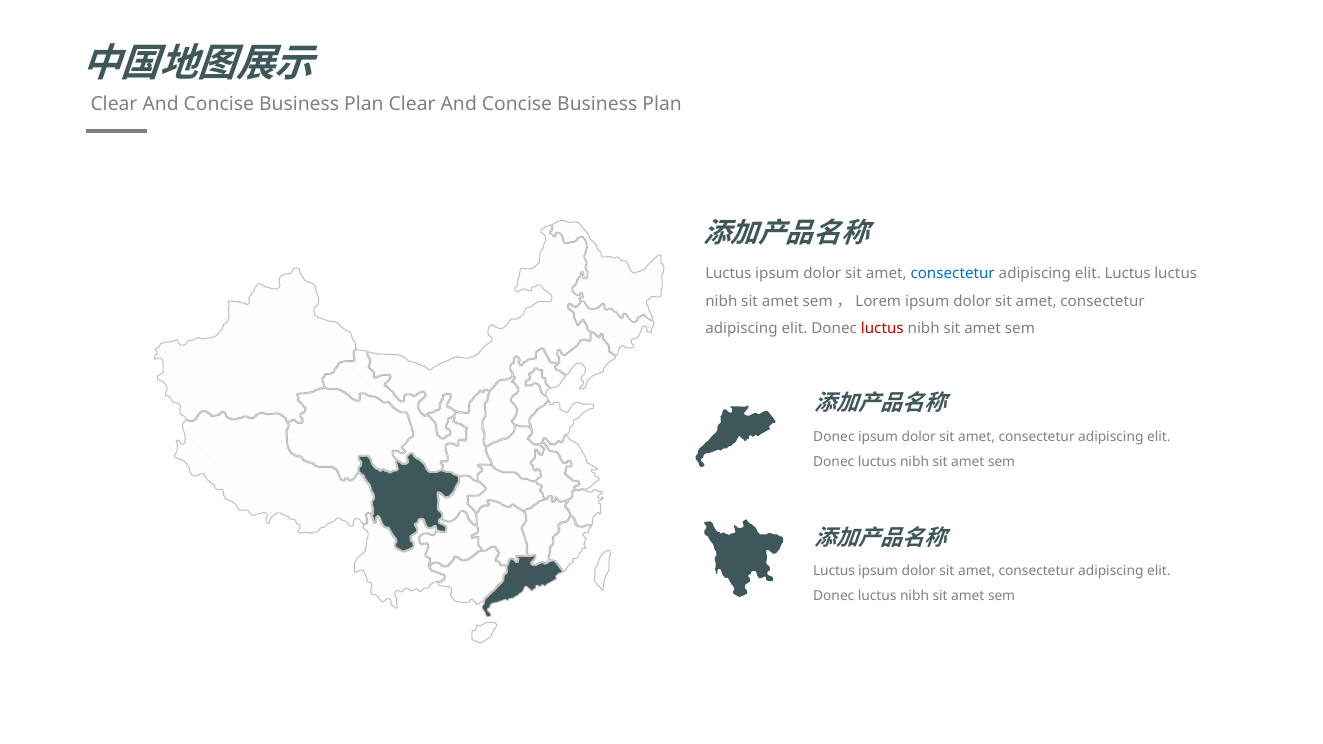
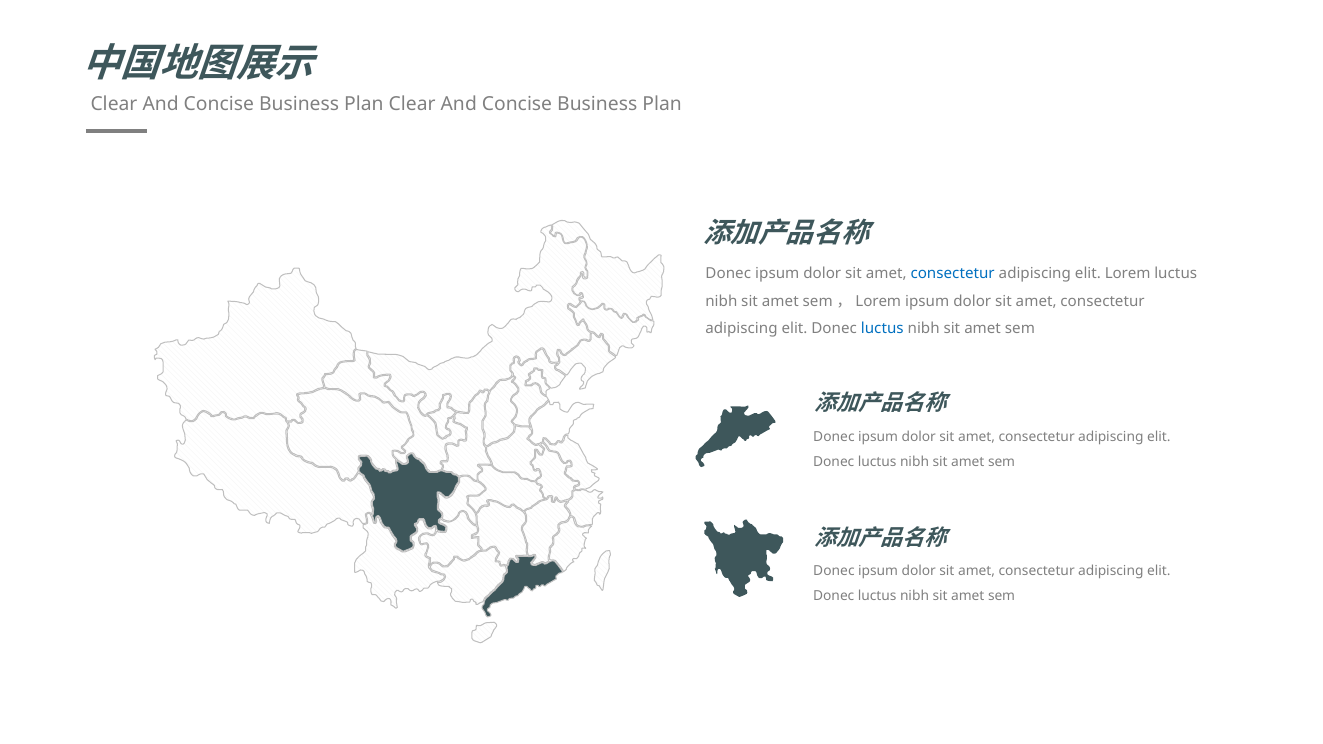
Luctus at (728, 274): Luctus -> Donec
elit Luctus: Luctus -> Lorem
luctus at (882, 329) colour: red -> blue
Luctus at (834, 572): Luctus -> Donec
